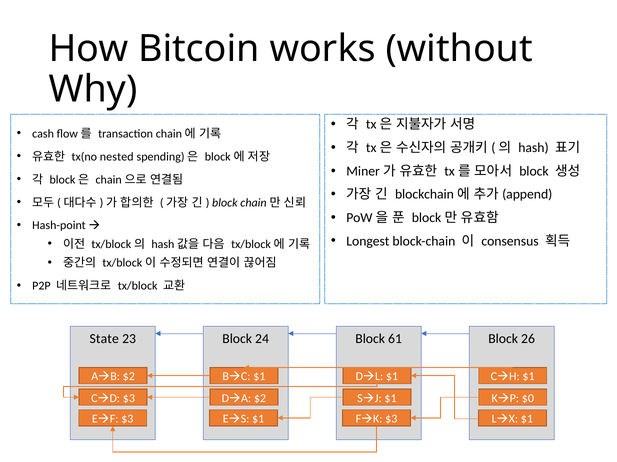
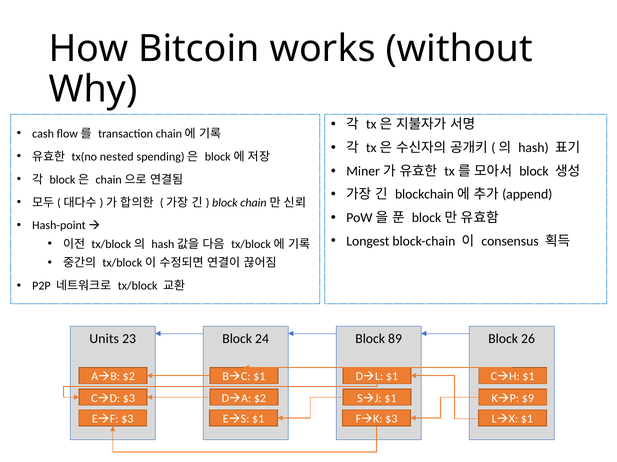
State: State -> Units
61: 61 -> 89
$0: $0 -> $9
